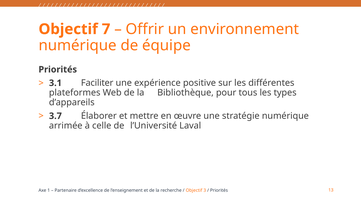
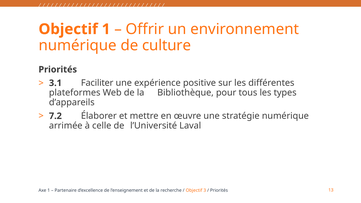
Objectif 7: 7 -> 1
équipe: équipe -> culture
3.7: 3.7 -> 7.2
